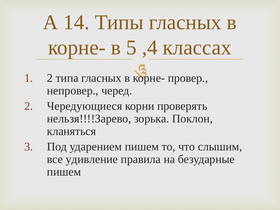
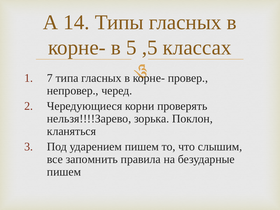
,4: ,4 -> ,5
2 at (50, 78): 2 -> 7
удивление: удивление -> запомнить
